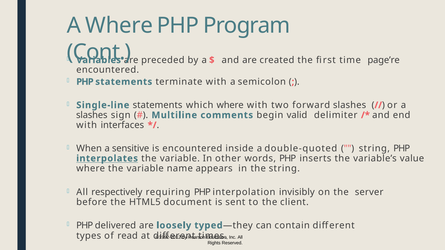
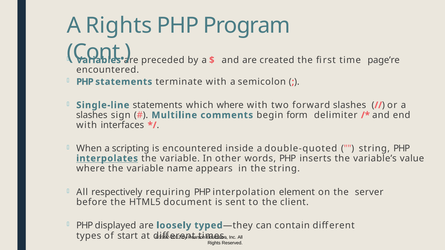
A Where: Where -> Rights
valid: valid -> form
sensitive: sensitive -> scripting
invisibly: invisibly -> element
delivered: delivered -> displayed
read: read -> start
